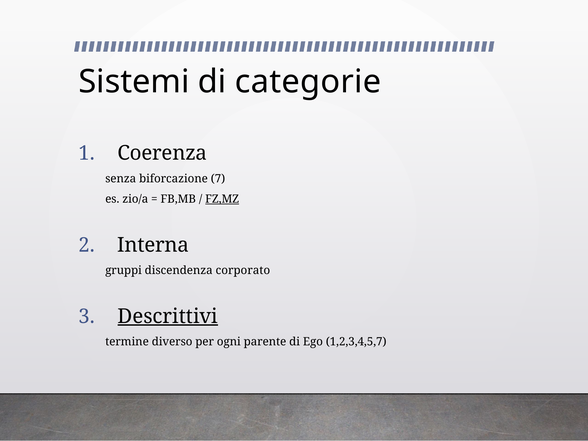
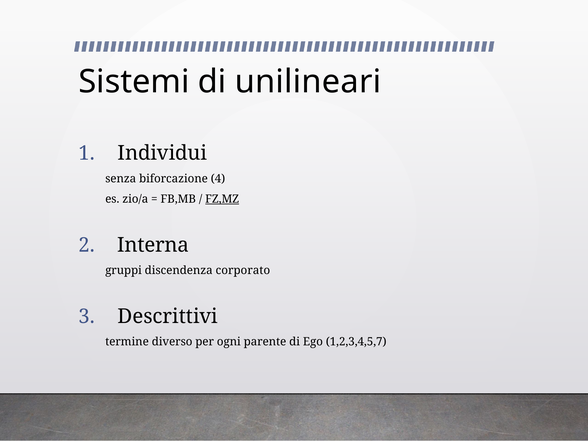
categorie: categorie -> unilineari
Coerenza: Coerenza -> Individui
7: 7 -> 4
Descrittivi underline: present -> none
